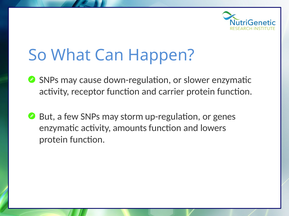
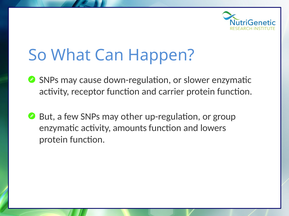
storm: storm -> other
genes: genes -> group
